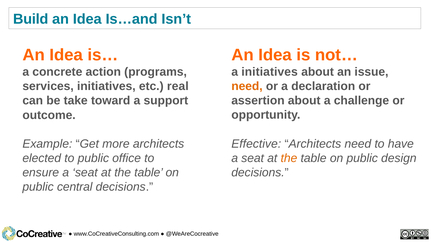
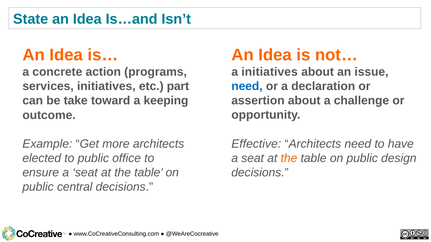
Build: Build -> State
need at (247, 87) colour: orange -> blue
real: real -> part
support: support -> keeping
